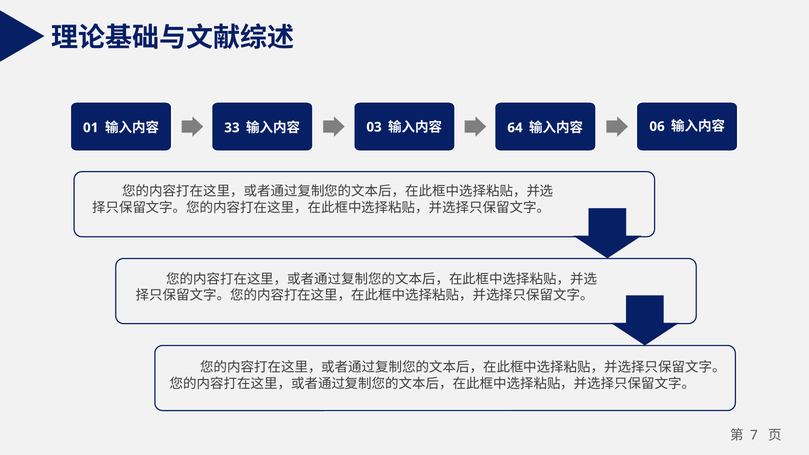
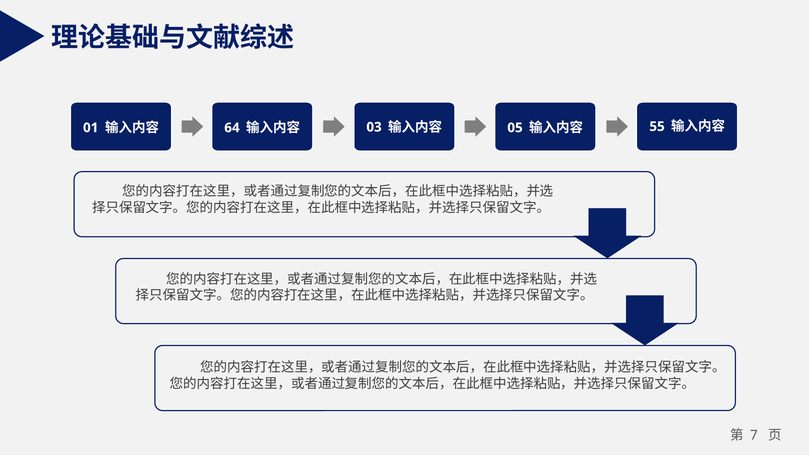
33: 33 -> 64
64: 64 -> 05
06: 06 -> 55
